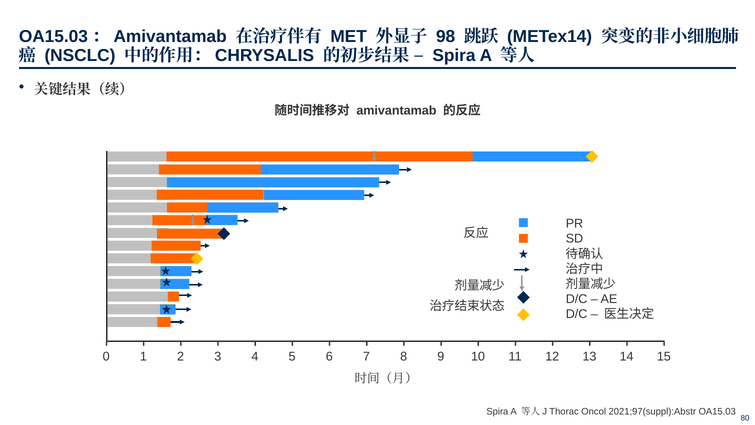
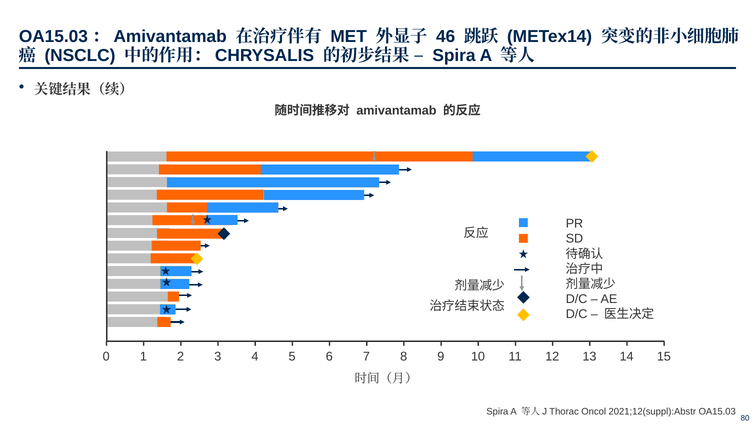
98: 98 -> 46
2021;97(suppl):Abstr: 2021;97(suppl):Abstr -> 2021;12(suppl):Abstr
